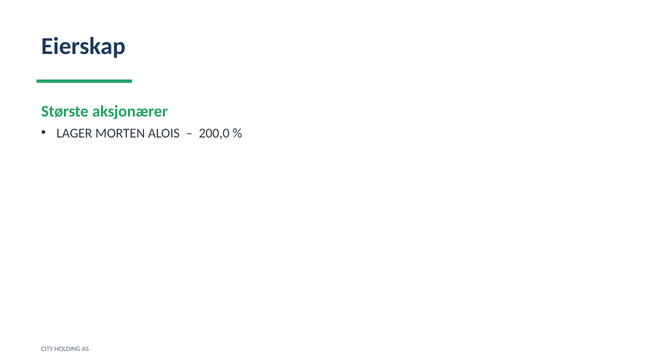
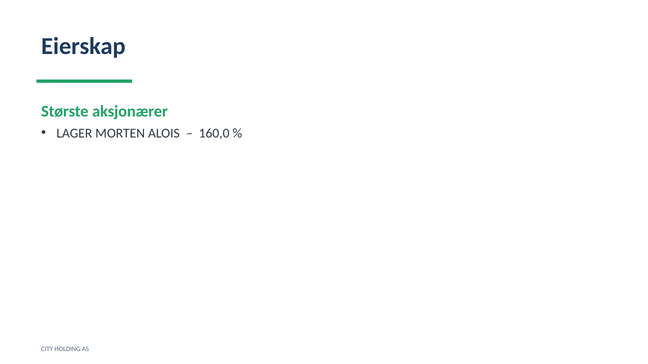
200,0: 200,0 -> 160,0
